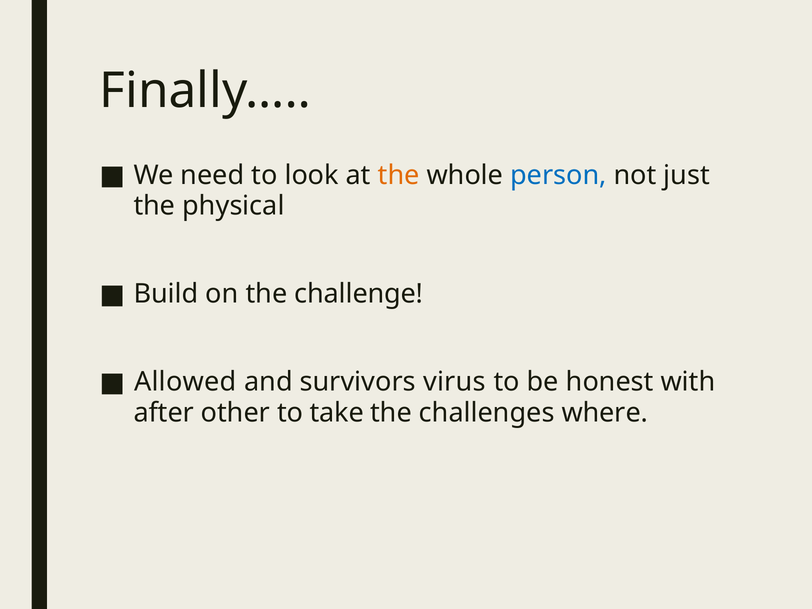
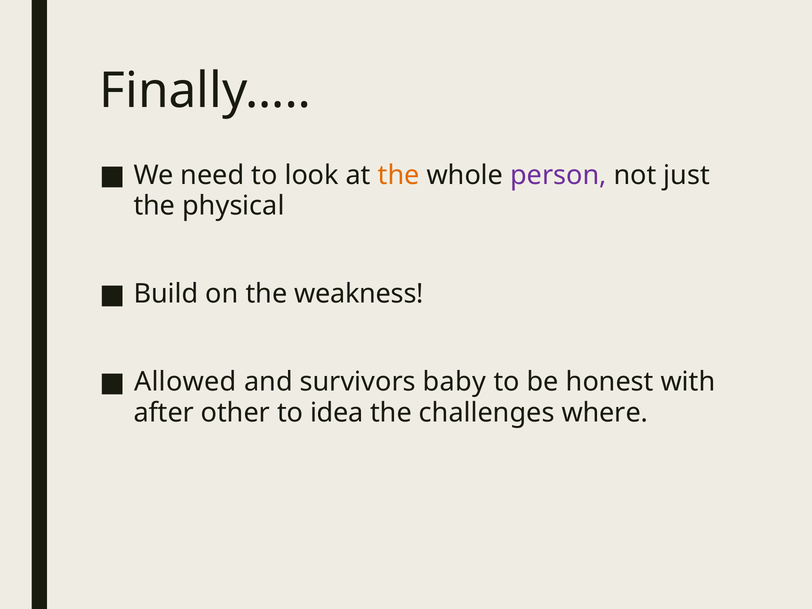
person colour: blue -> purple
challenge: challenge -> weakness
virus: virus -> baby
take: take -> idea
